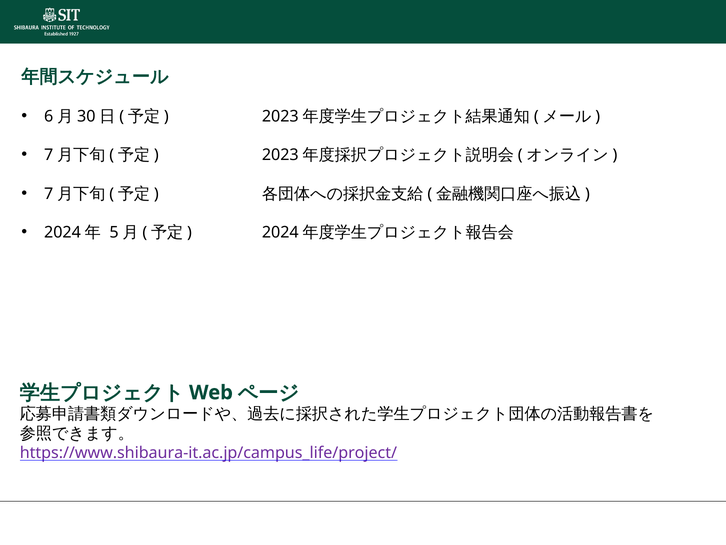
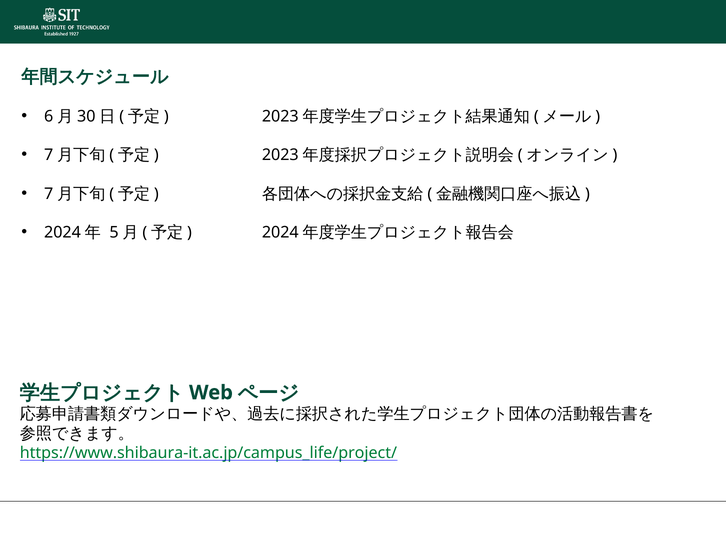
https://www.shibaura-it.ac.jp/campus_life/project/ colour: purple -> green
